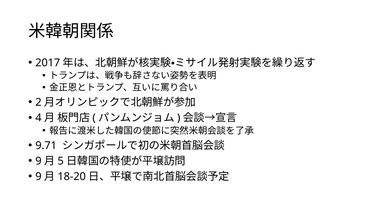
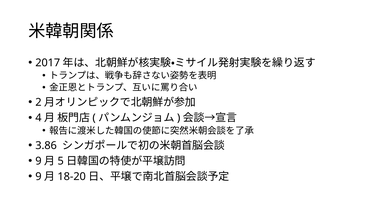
9.71: 9.71 -> 3.86
